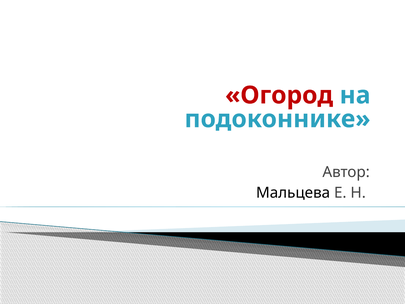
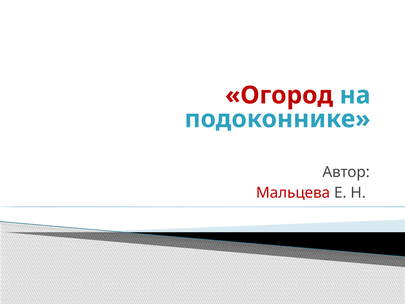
Мальцева colour: black -> red
